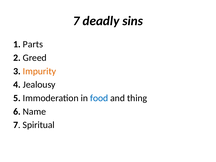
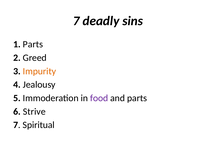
food colour: blue -> purple
and thing: thing -> parts
Name: Name -> Strive
